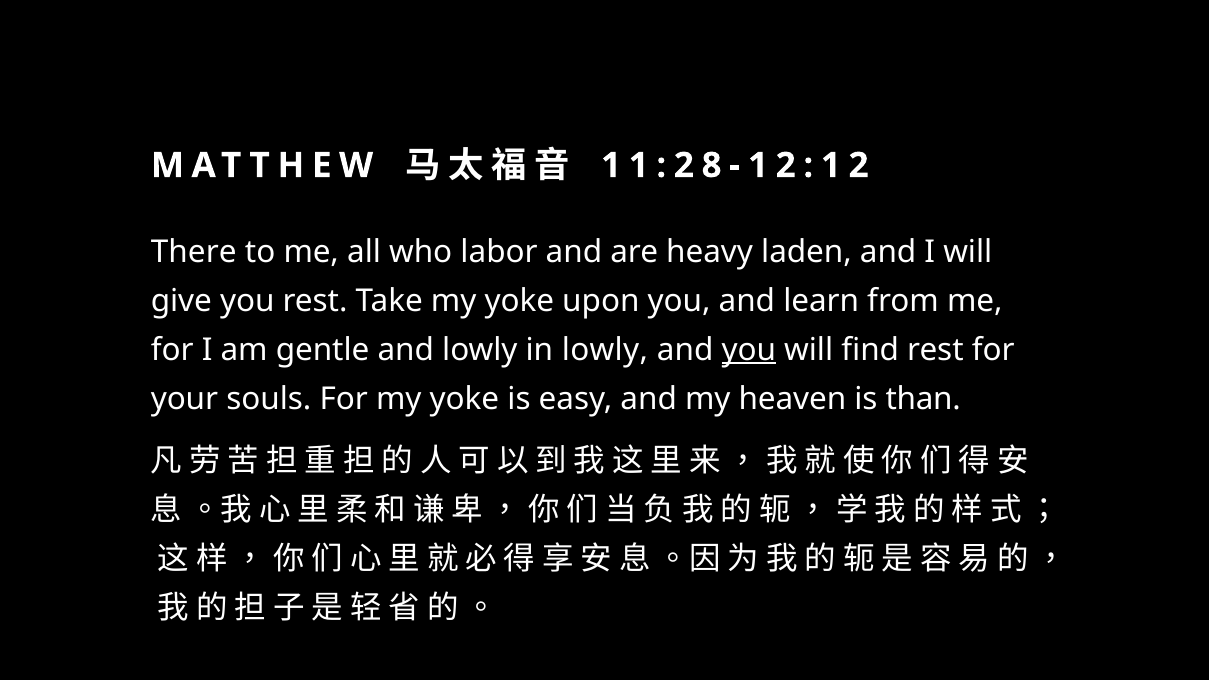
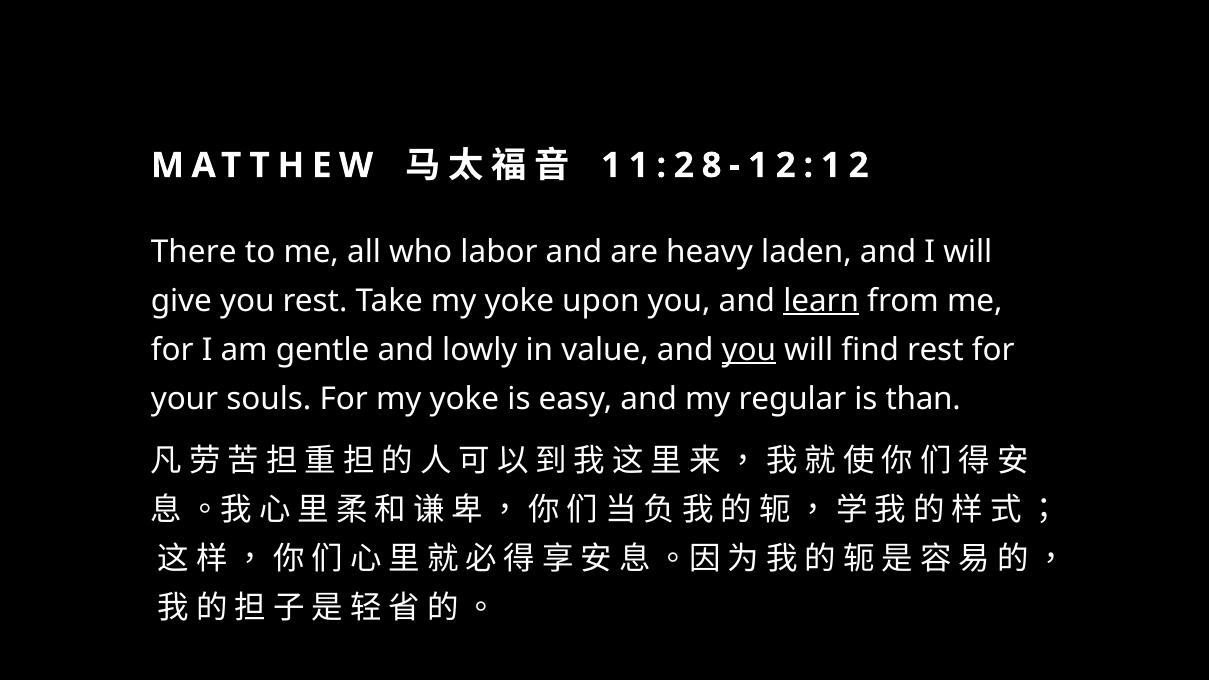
learn underline: none -> present
in lowly: lowly -> value
heaven: heaven -> regular
